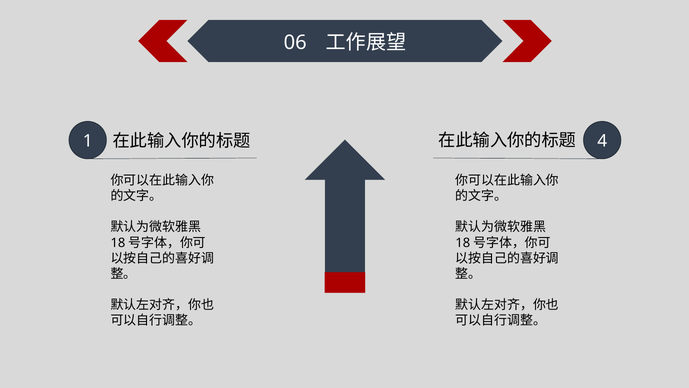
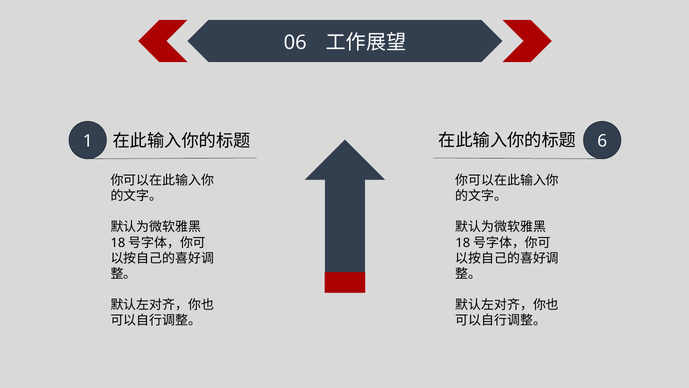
4: 4 -> 6
